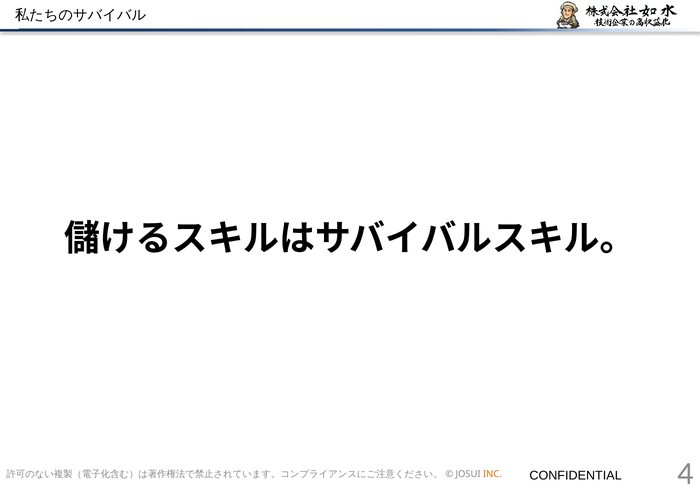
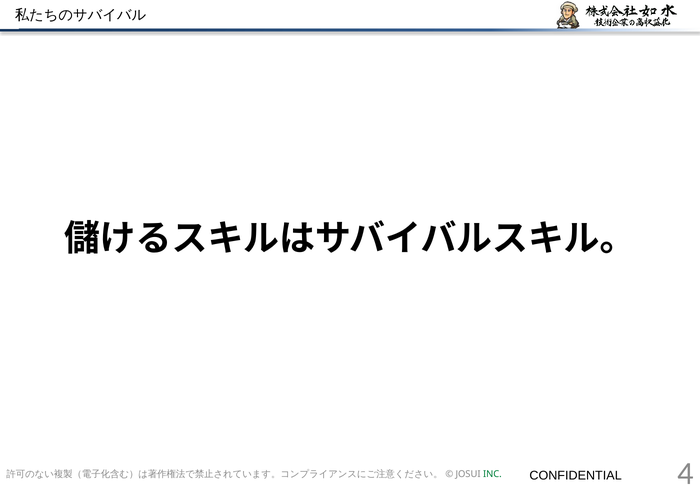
INC colour: orange -> green
